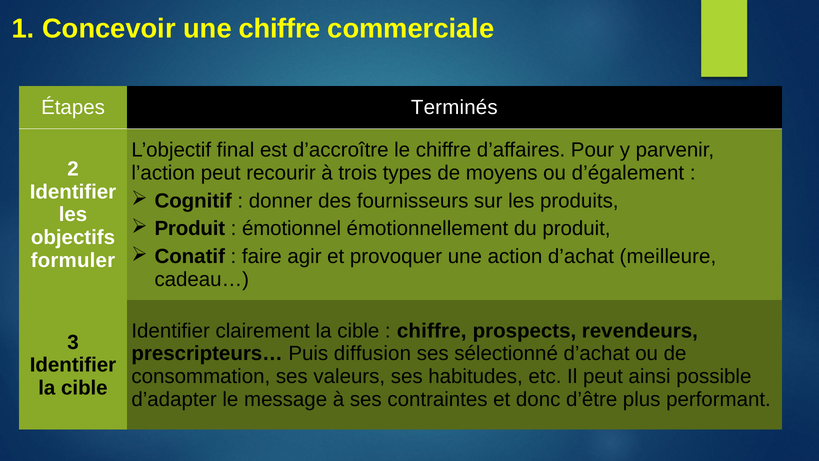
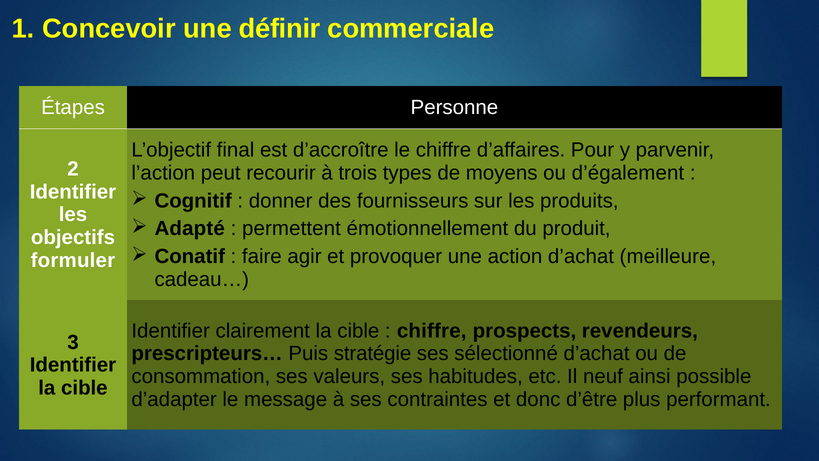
une chiffre: chiffre -> définir
Terminés: Terminés -> Personne
Produit at (190, 229): Produit -> Adapté
émotionnel: émotionnel -> permettent
diffusion: diffusion -> stratégie
Il peut: peut -> neuf
